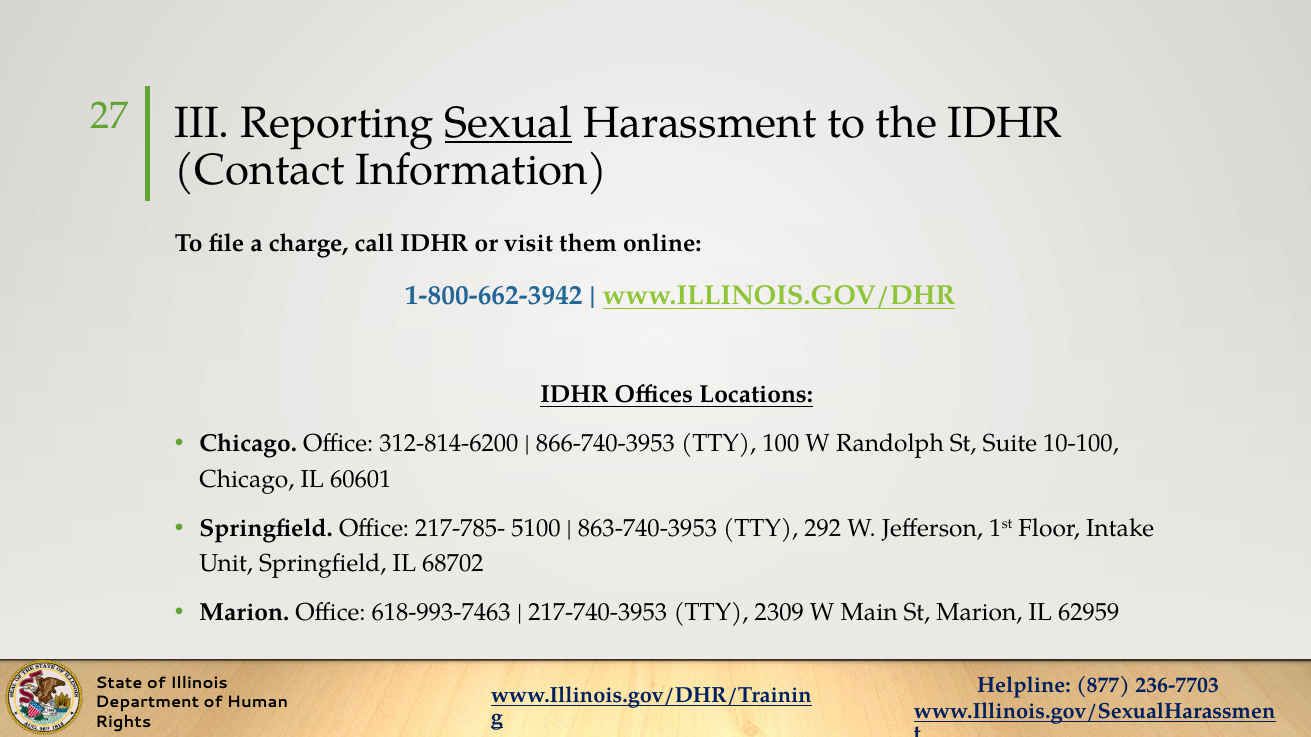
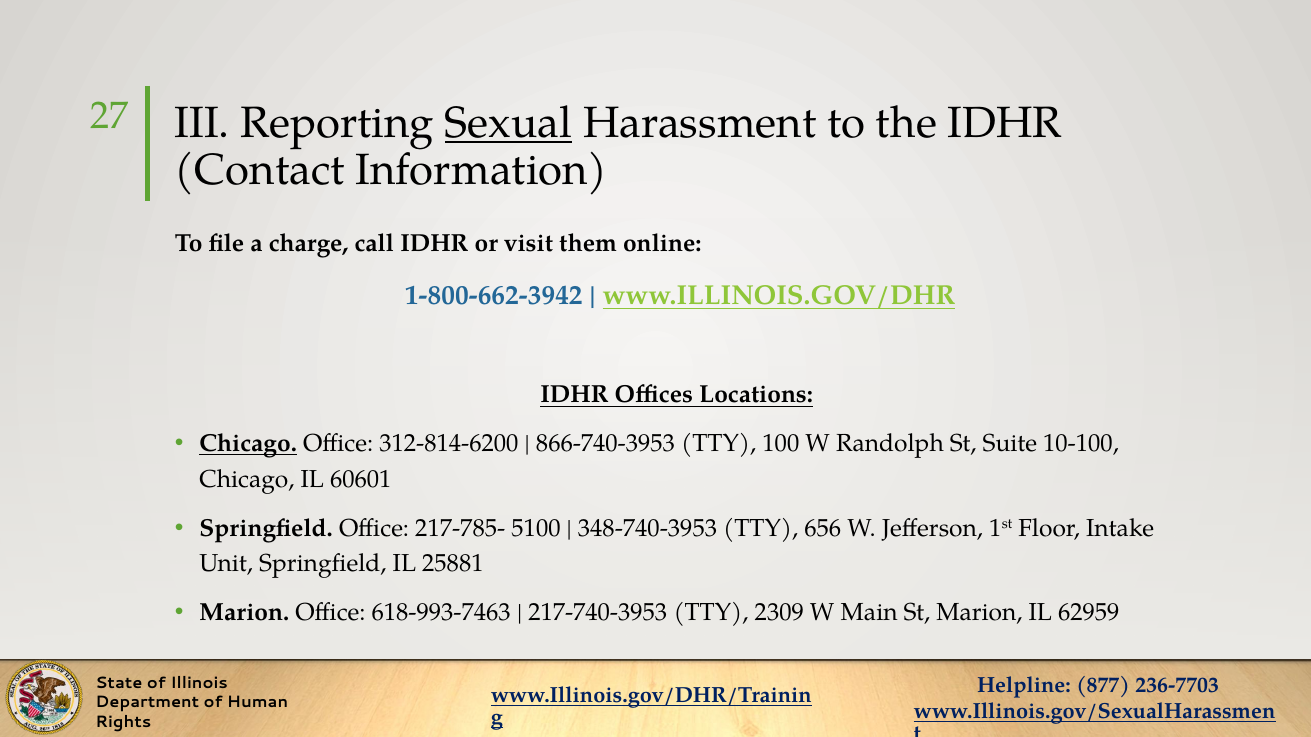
Chicago at (248, 444) underline: none -> present
863-740-3953: 863-740-3953 -> 348-740-3953
292: 292 -> 656
68702: 68702 -> 25881
